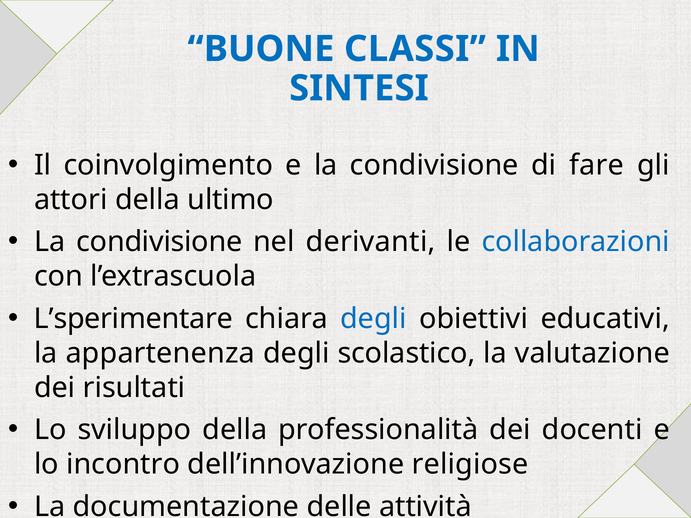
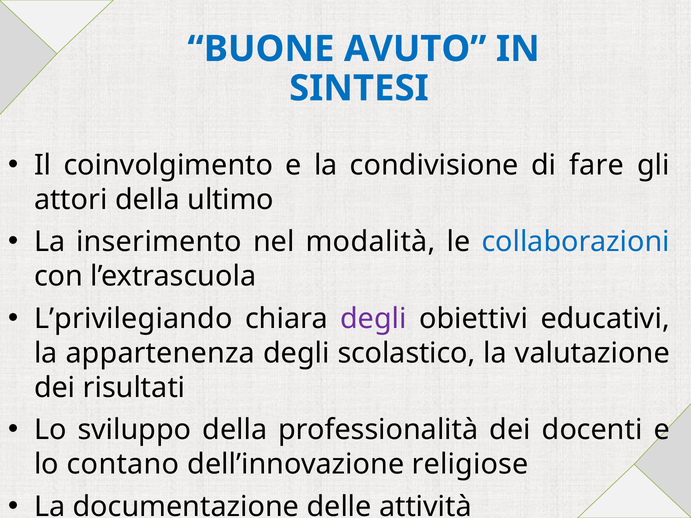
CLASSI: CLASSI -> AVUTO
condivisione at (159, 242): condivisione -> inserimento
derivanti: derivanti -> modalità
L’sperimentare: L’sperimentare -> L’privilegiando
degli at (373, 319) colour: blue -> purple
incontro: incontro -> contano
